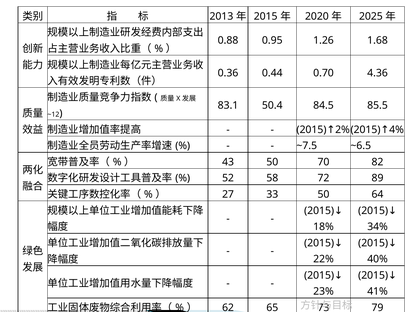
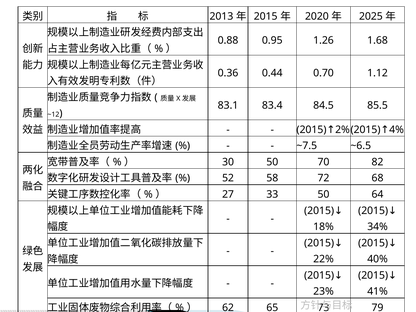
4.36: 4.36 -> 1.12
50.4: 50.4 -> 83.4
43: 43 -> 30
89: 89 -> 68
